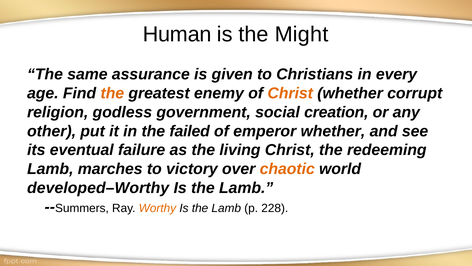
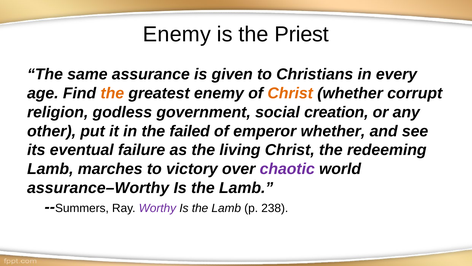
Human at (177, 34): Human -> Enemy
Might: Might -> Priest
chaotic colour: orange -> purple
developed–Worthy: developed–Worthy -> assurance–Worthy
Worthy colour: orange -> purple
228: 228 -> 238
